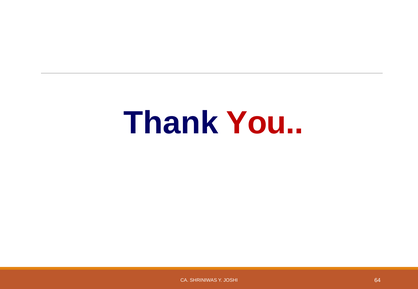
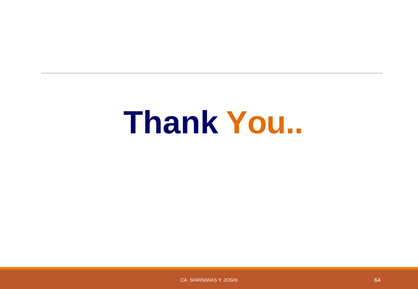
You colour: red -> orange
